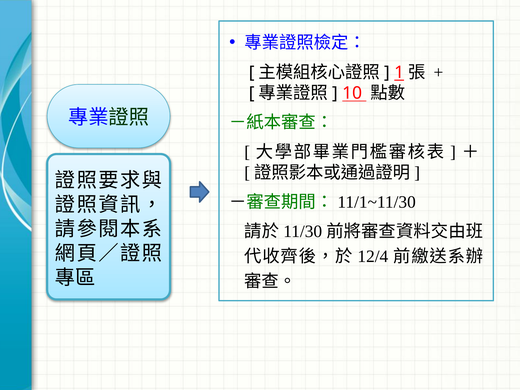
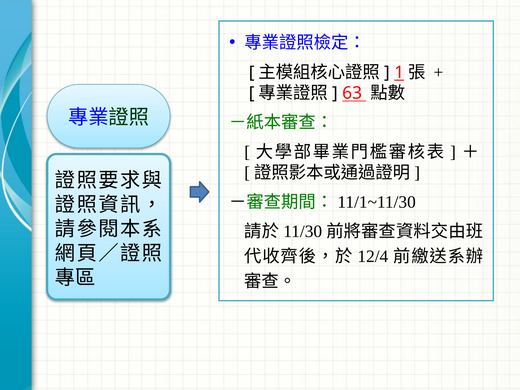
10: 10 -> 63
